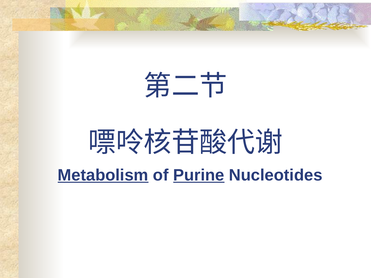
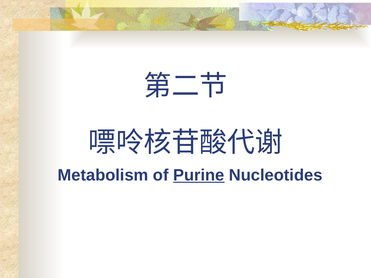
Metabolism underline: present -> none
